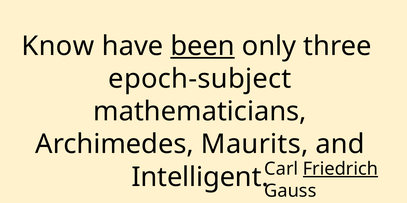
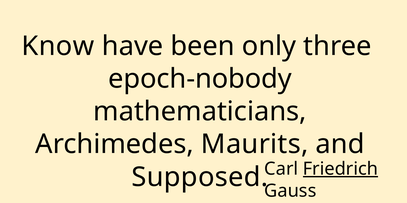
been underline: present -> none
epoch-subject: epoch-subject -> epoch-nobody
Intelligent: Intelligent -> Supposed
